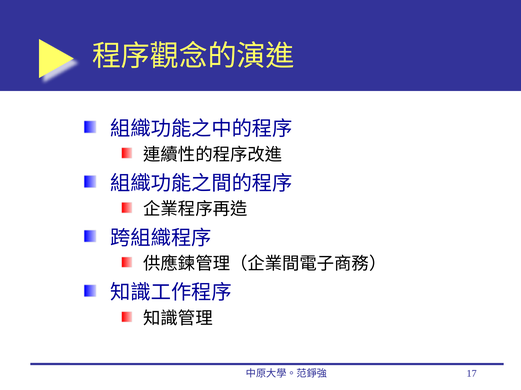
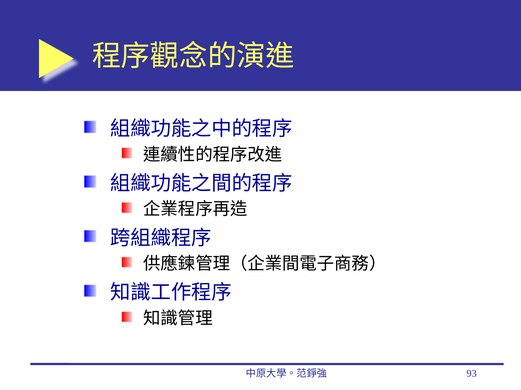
17: 17 -> 93
